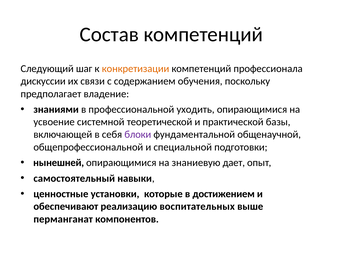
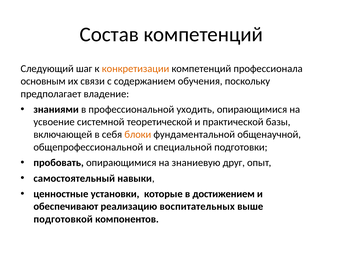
дискуссии: дискуссии -> основным
блоки colour: purple -> orange
нынешней: нынешней -> пробовать
дает: дает -> друг
перманганат: перманганат -> подготовкой
